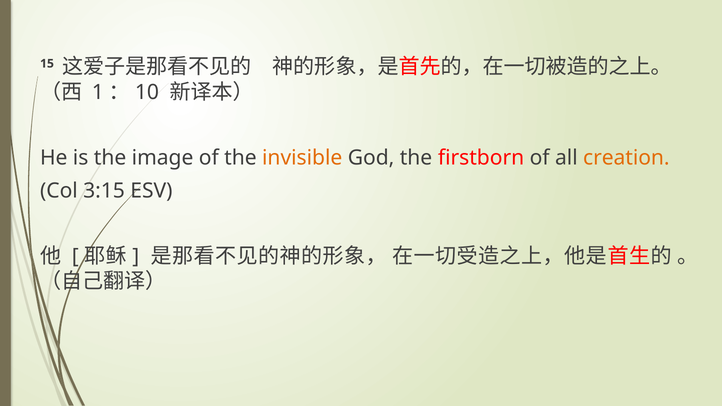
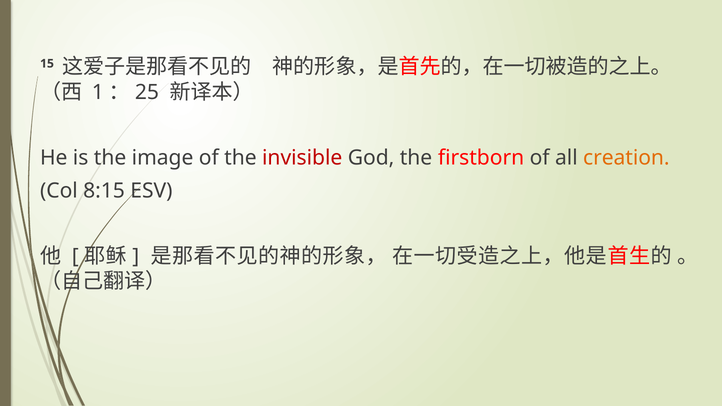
10: 10 -> 25
invisible colour: orange -> red
3:15: 3:15 -> 8:15
